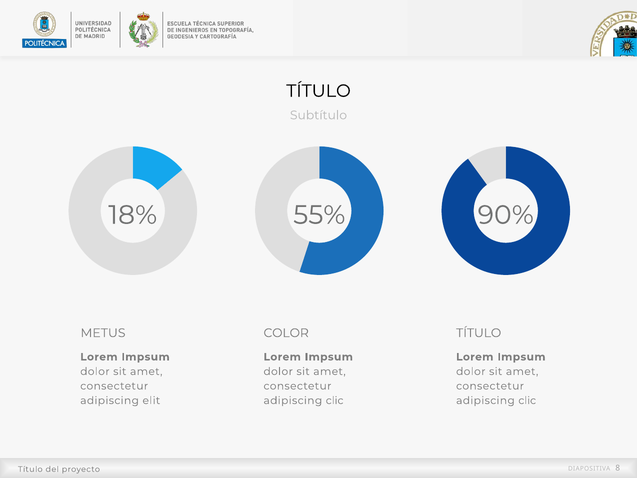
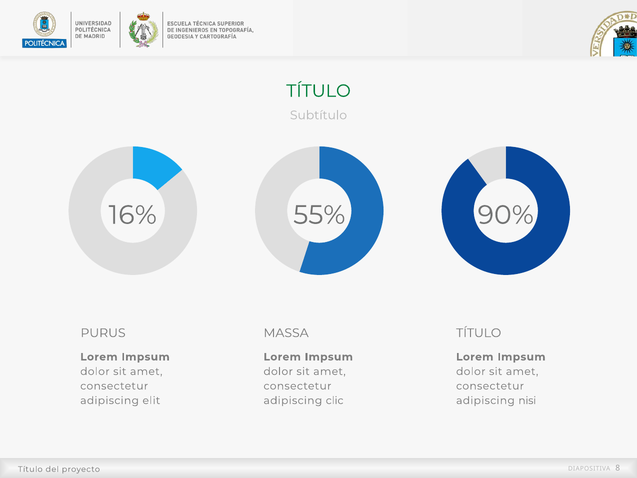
TÍTULO at (319, 91) colour: black -> green
18%: 18% -> 16%
METUS: METUS -> PURUS
COLOR: COLOR -> MASSA
clic at (527, 400): clic -> nisi
